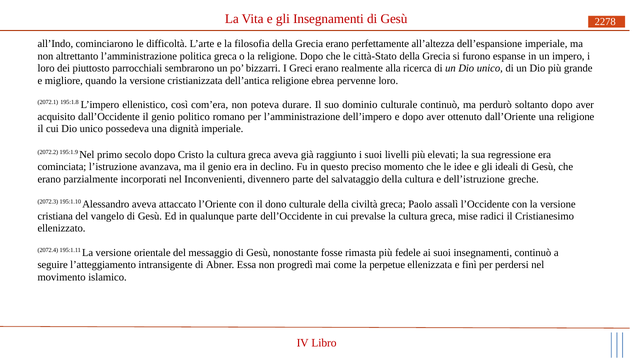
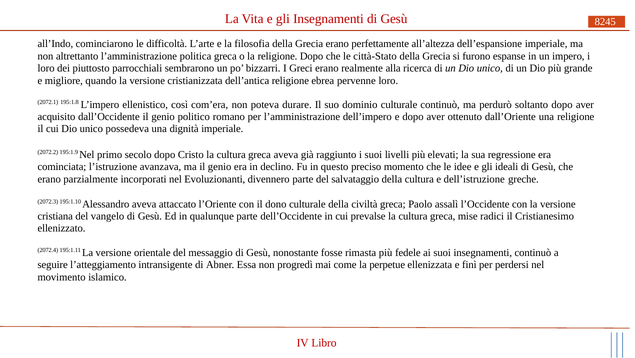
2278: 2278 -> 8245
Inconvenienti: Inconvenienti -> Evoluzionanti
